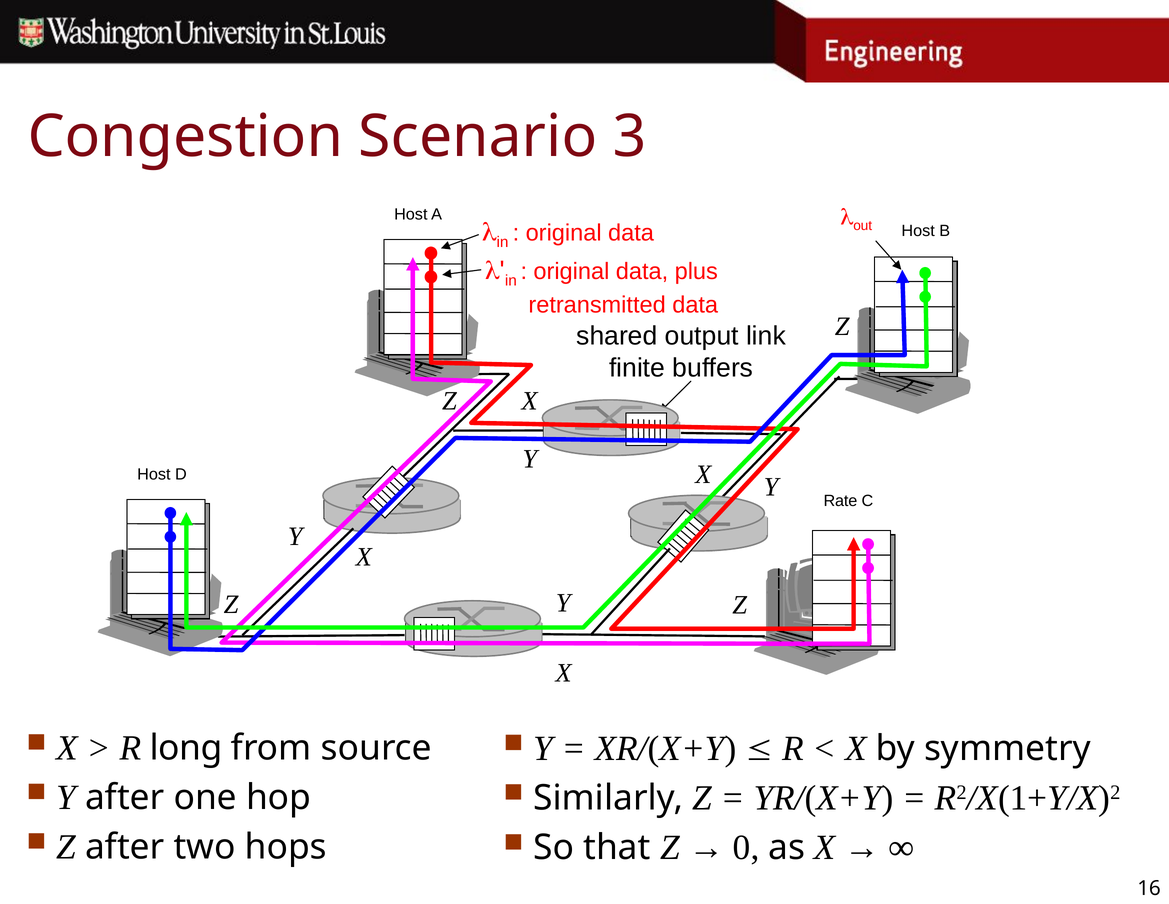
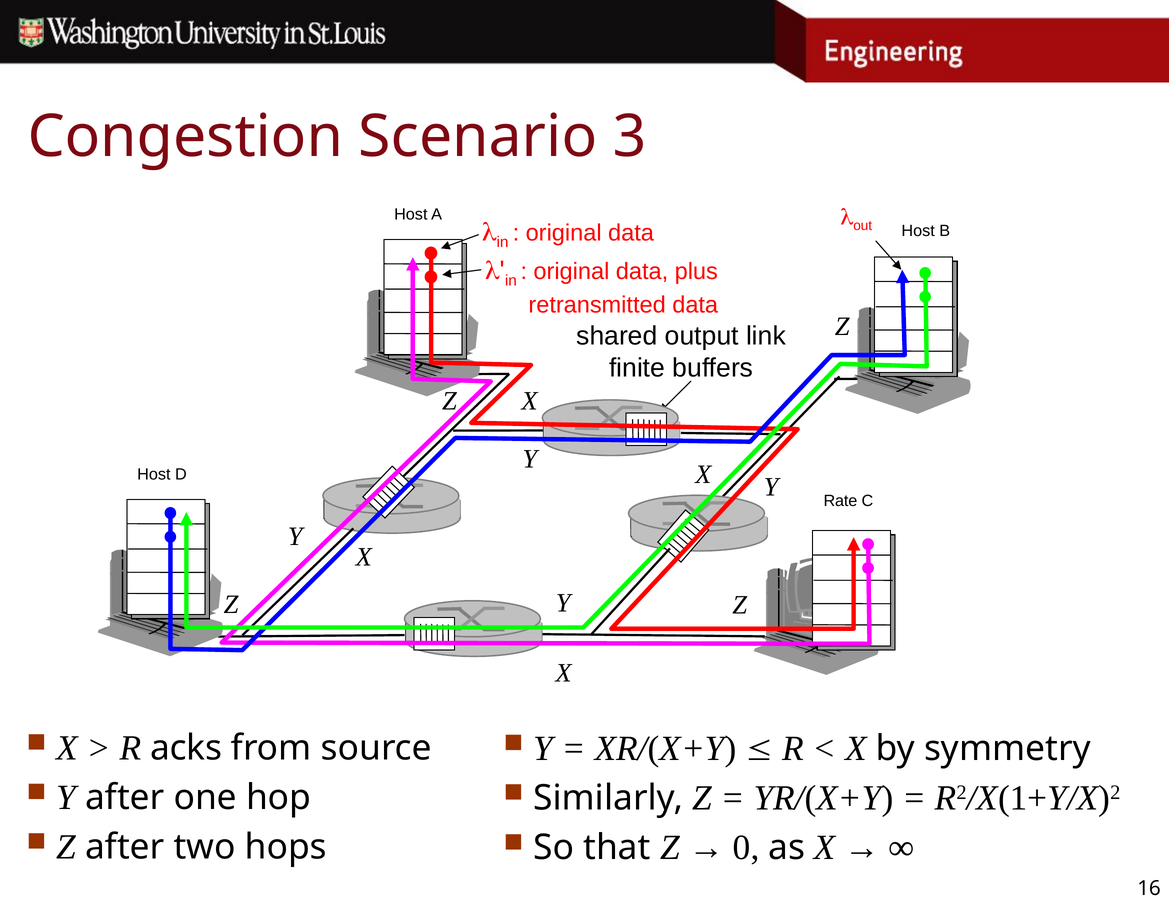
long: long -> acks
